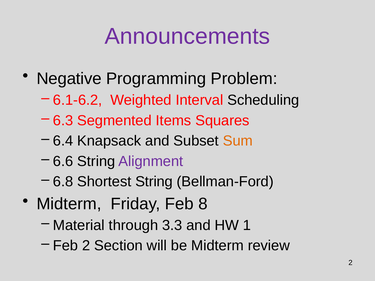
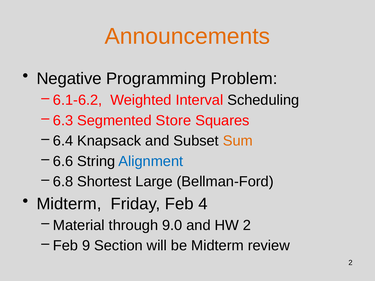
Announcements colour: purple -> orange
Items: Items -> Store
Alignment colour: purple -> blue
Shortest String: String -> Large
8: 8 -> 4
3.3: 3.3 -> 9.0
HW 1: 1 -> 2
Feb 2: 2 -> 9
